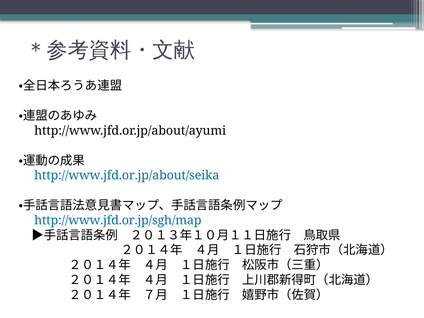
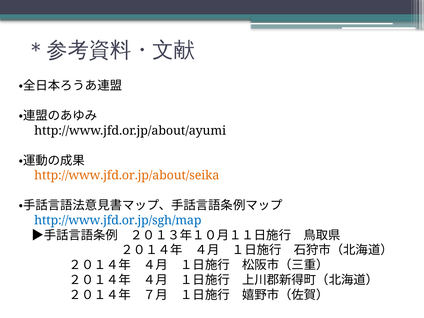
http://www.jfd.or.jp/about/seika colour: blue -> orange
